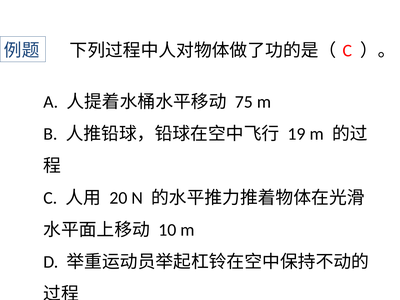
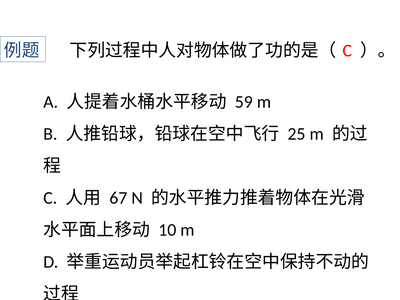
75: 75 -> 59
19: 19 -> 25
20: 20 -> 67
